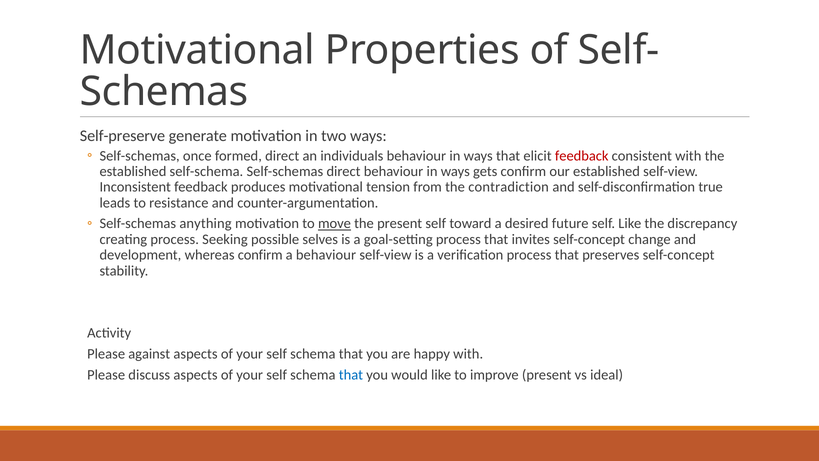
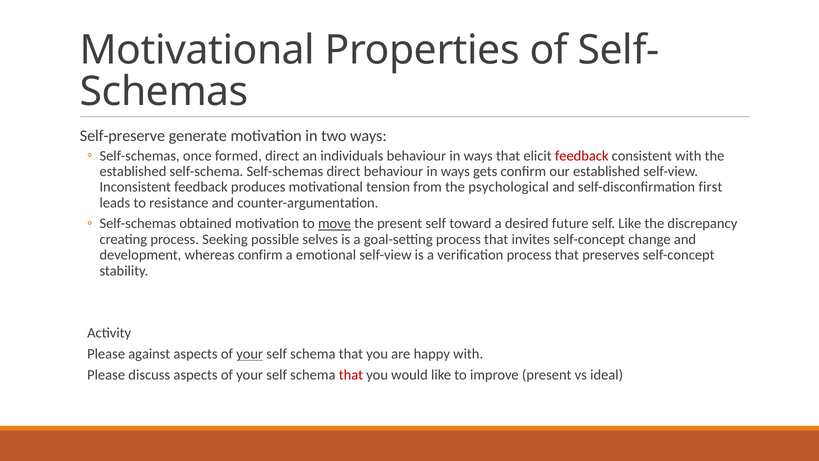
contradiction: contradiction -> psychological
true: true -> first
anything: anything -> obtained
a behaviour: behaviour -> emotional
your at (250, 354) underline: none -> present
that at (351, 375) colour: blue -> red
